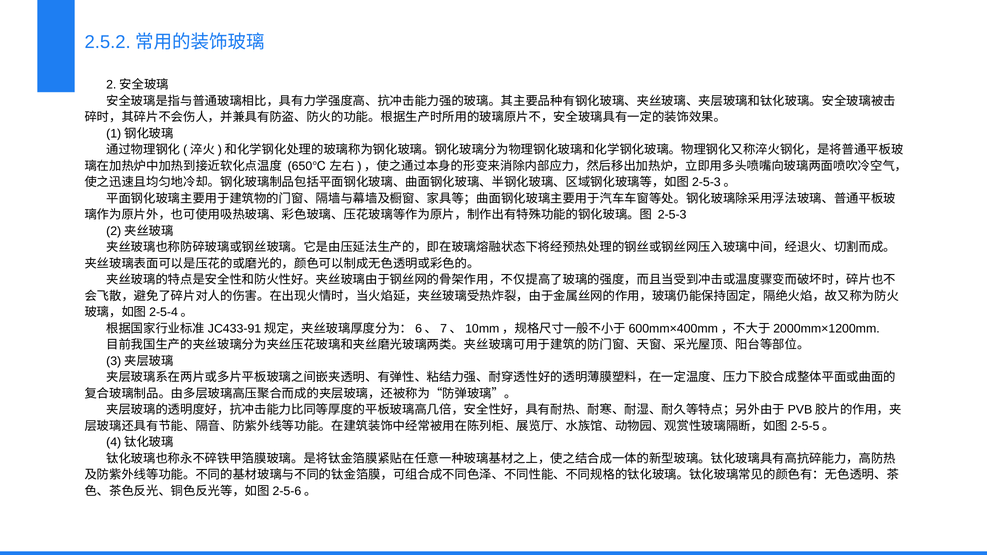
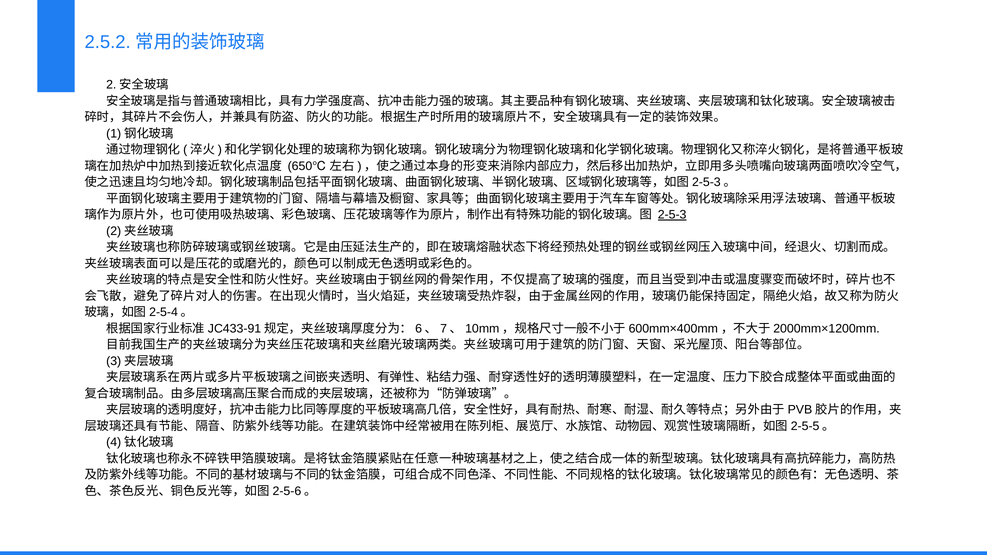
2-5-3 underline: none -> present
